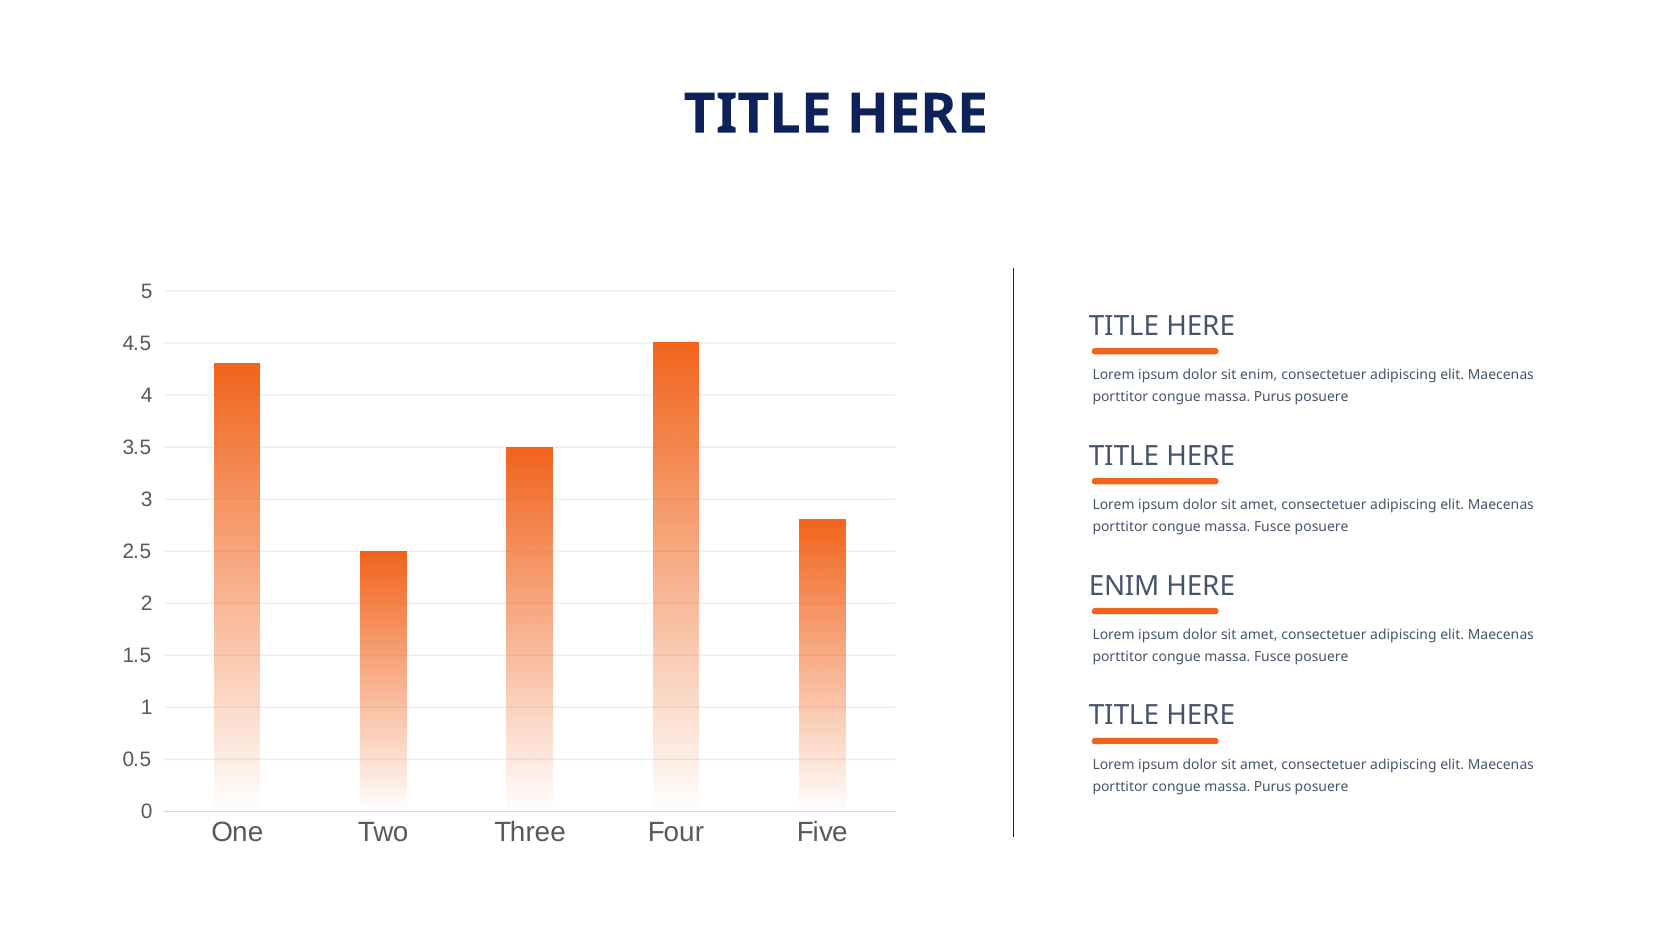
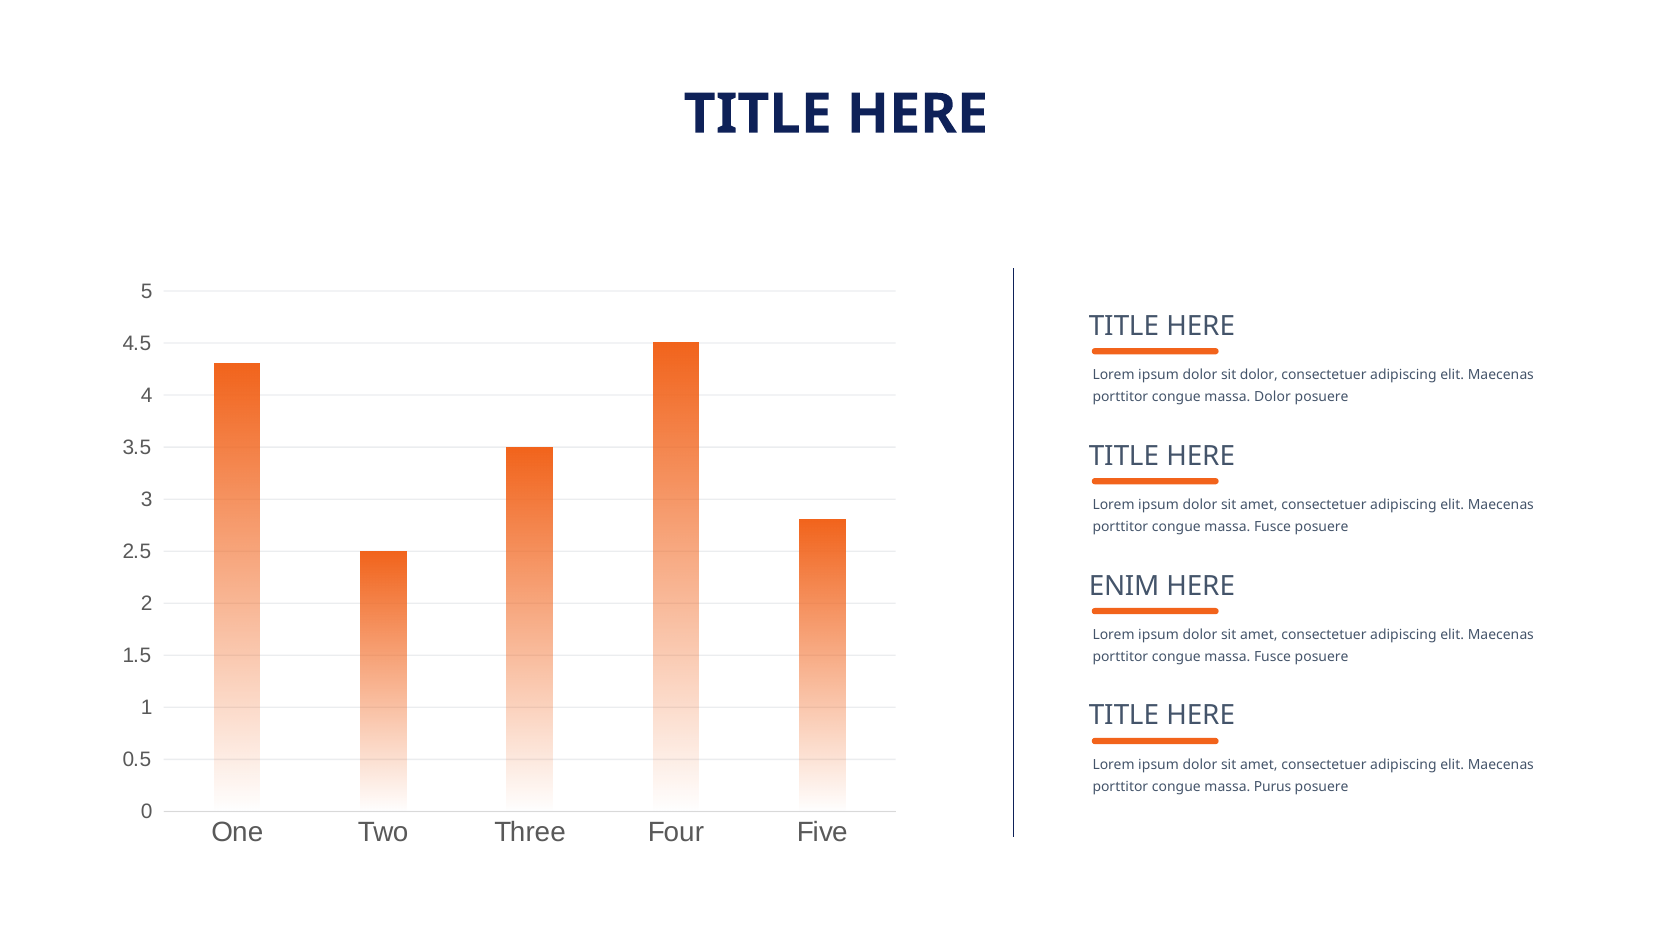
sit enim: enim -> dolor
Purus at (1273, 397): Purus -> Dolor
